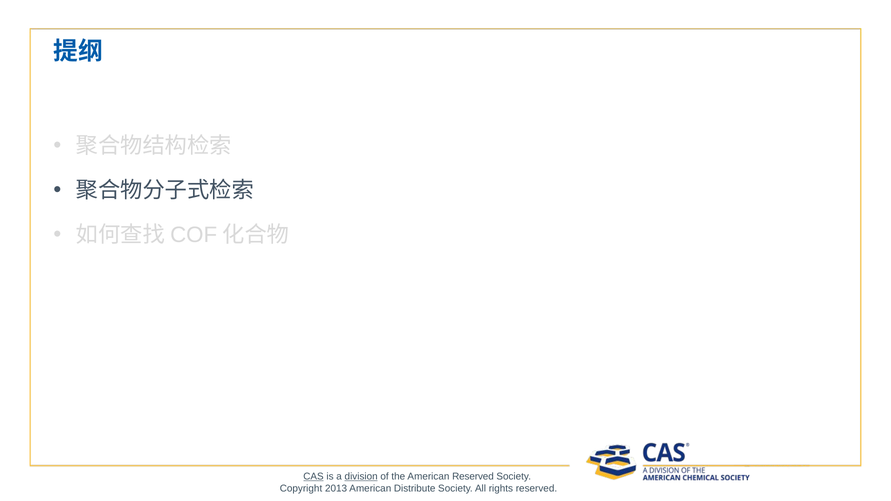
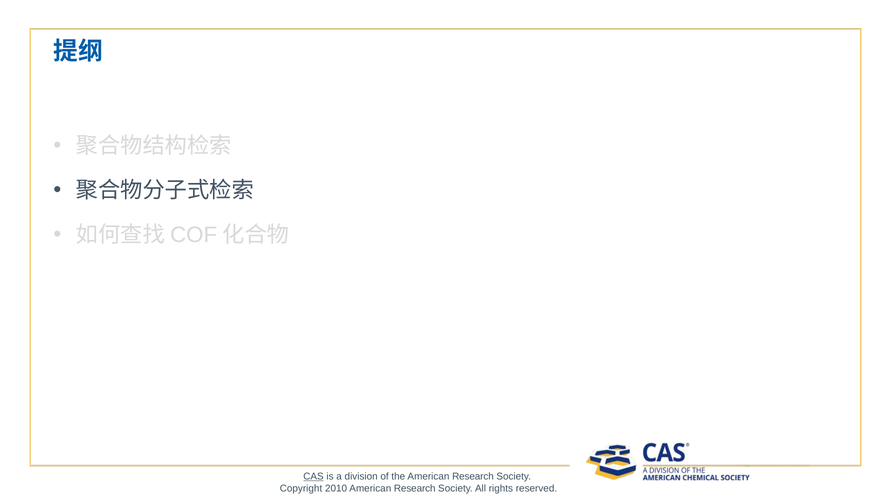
division underline: present -> none
the American Reserved: Reserved -> Research
2013: 2013 -> 2010
Distribute at (415, 489): Distribute -> Research
